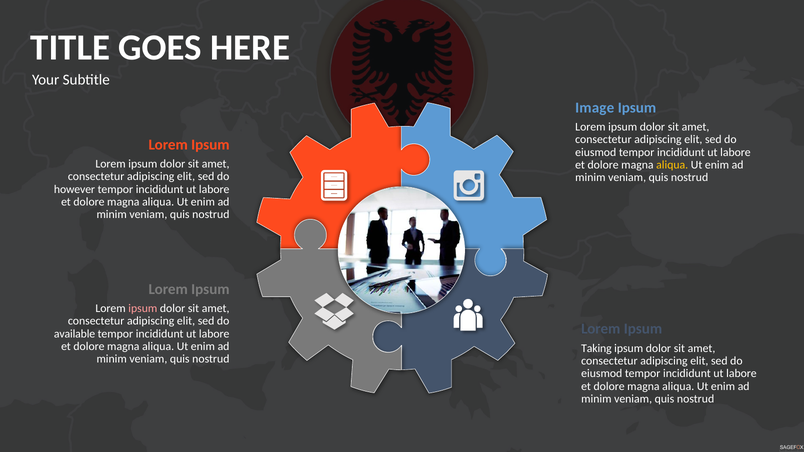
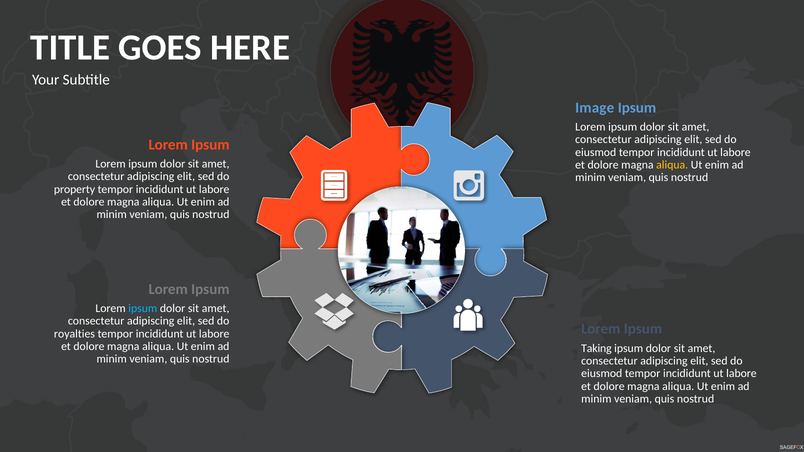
however: however -> property
ipsum at (143, 309) colour: pink -> light blue
available: available -> royalties
